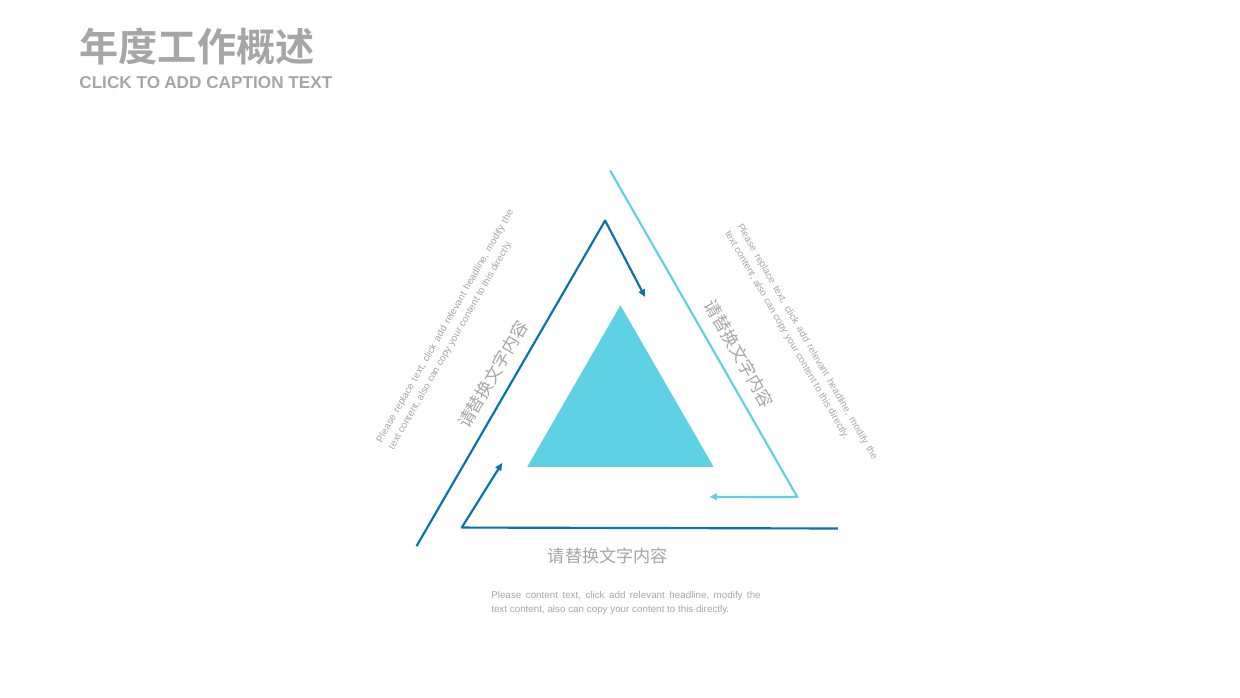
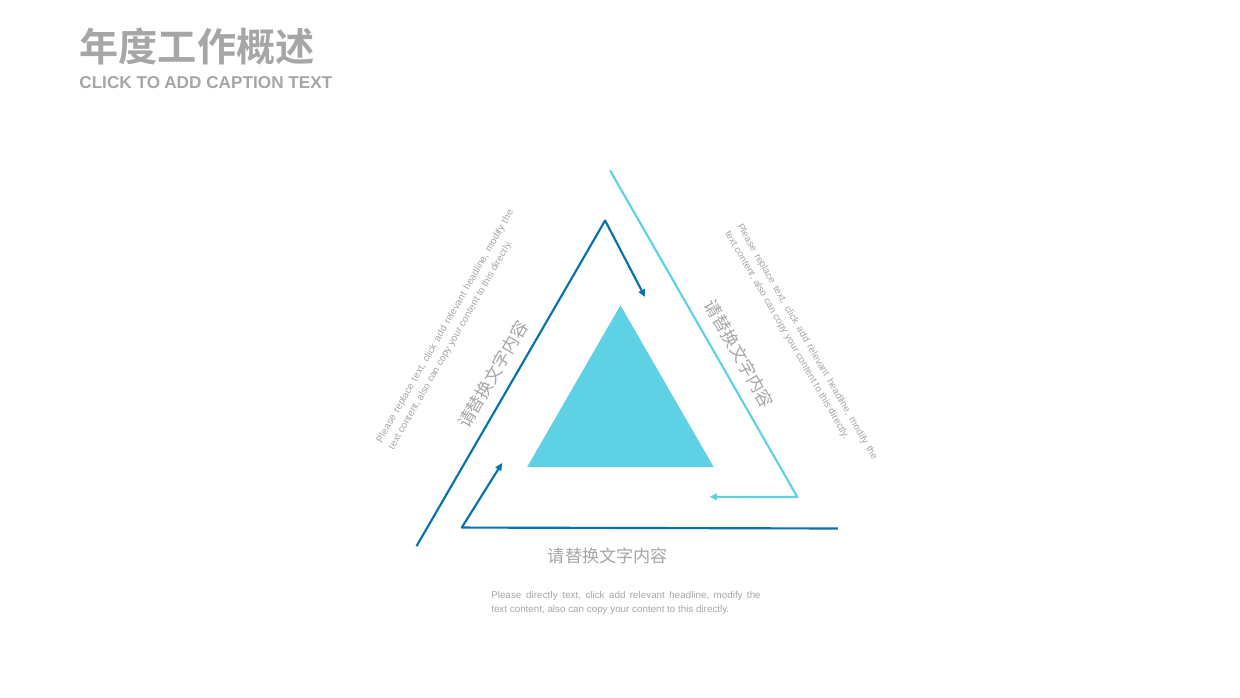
Please content: content -> directly
